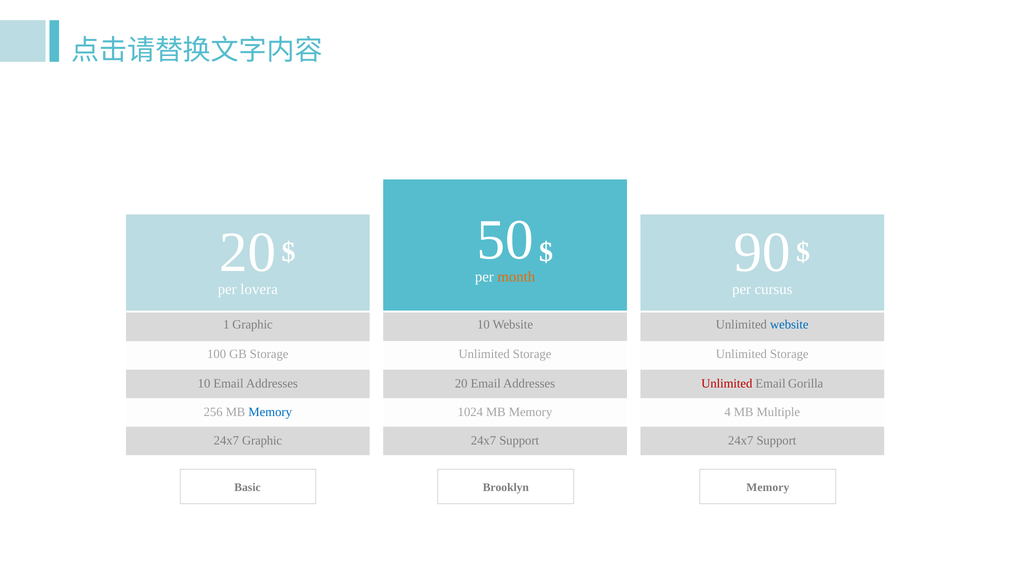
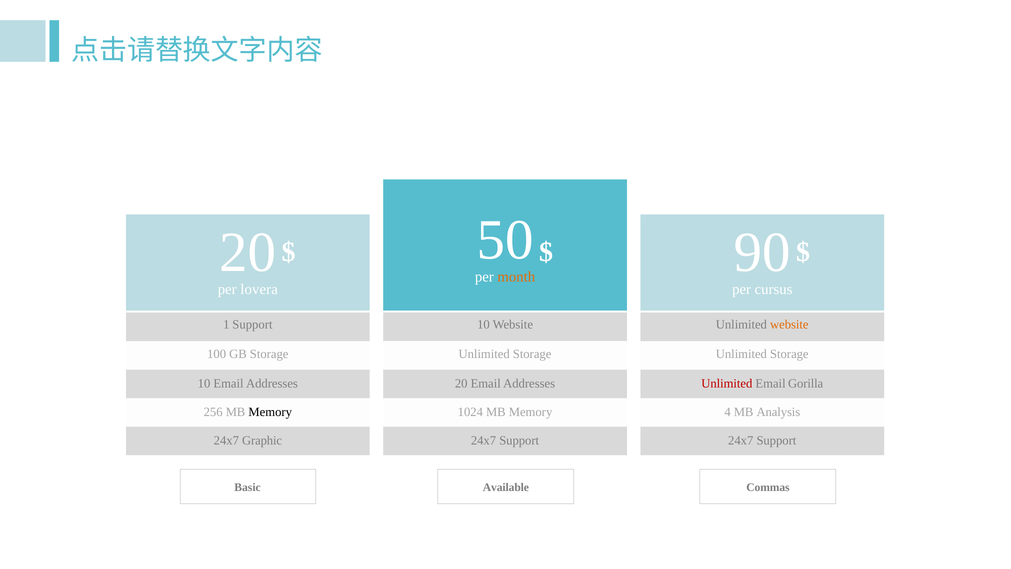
1 Graphic: Graphic -> Support
website at (789, 325) colour: blue -> orange
Memory at (270, 412) colour: blue -> black
Multiple: Multiple -> Analysis
Brooklyn: Brooklyn -> Available
Memory at (768, 487): Memory -> Commas
